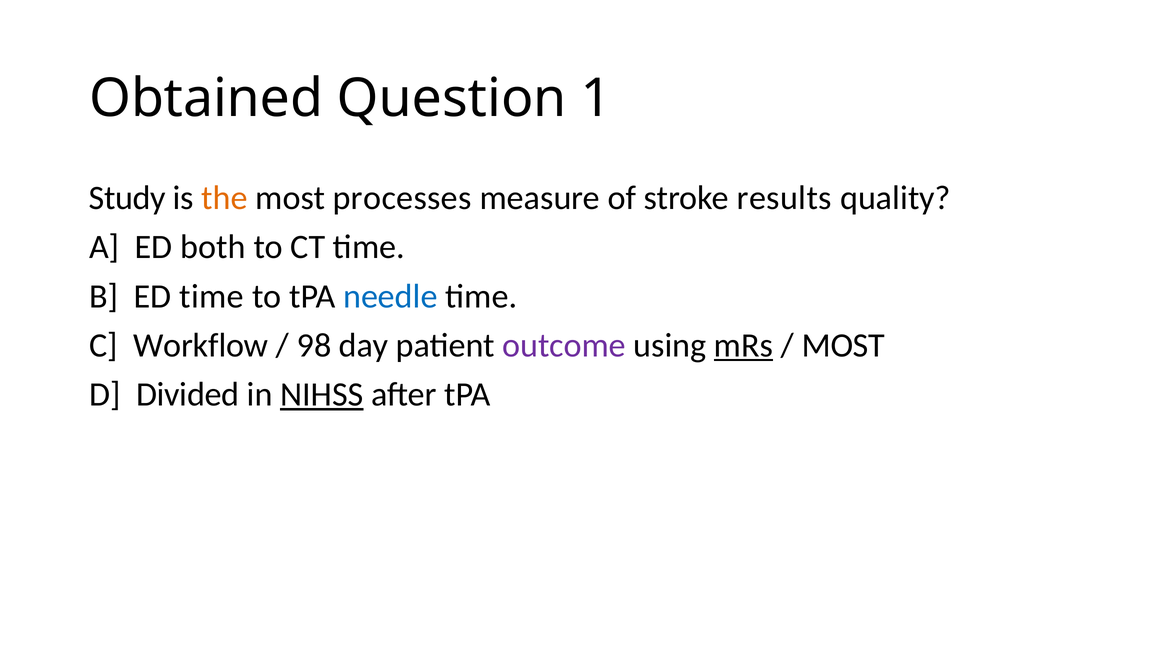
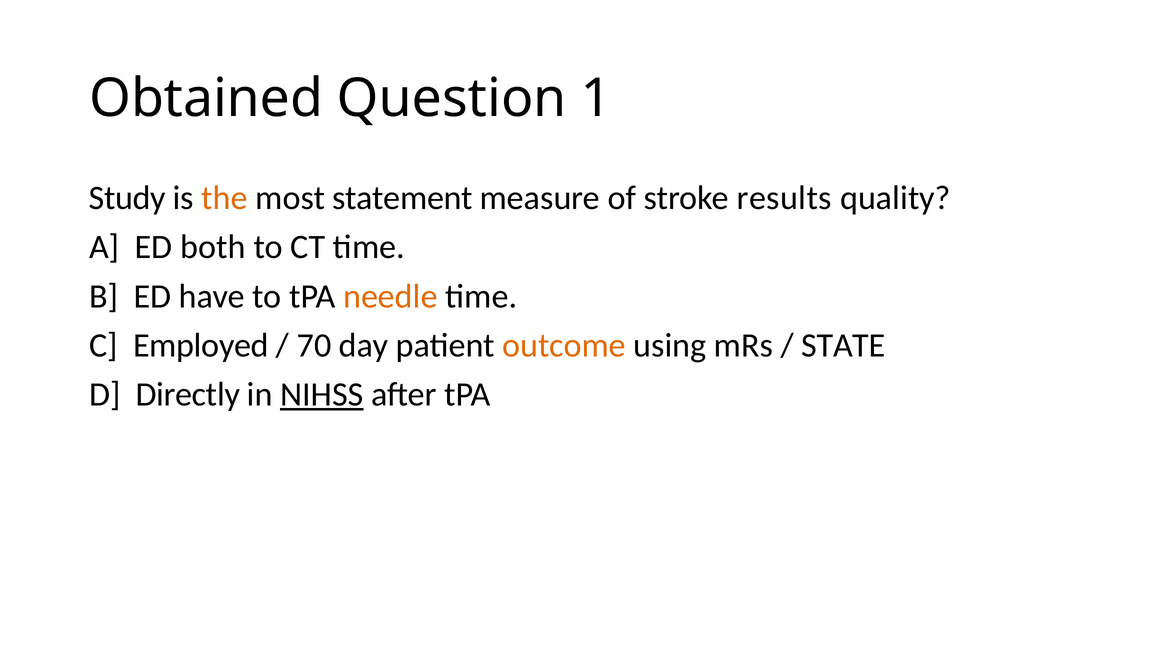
processes: processes -> statement
ED time: time -> have
needle colour: blue -> orange
Workflow: Workflow -> Employed
98: 98 -> 70
outcome colour: purple -> orange
mRs underline: present -> none
MOST at (843, 345): MOST -> STATE
Divided: Divided -> Directly
